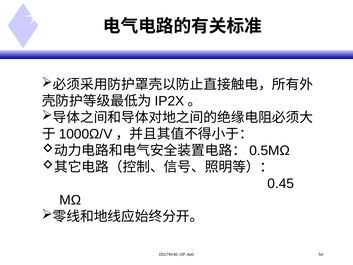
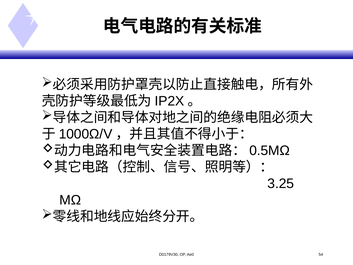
0.45: 0.45 -> 3.25
